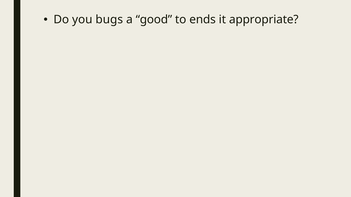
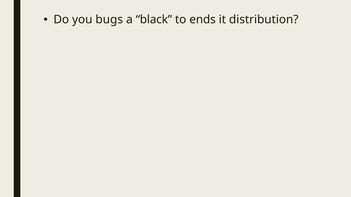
good: good -> black
appropriate: appropriate -> distribution
